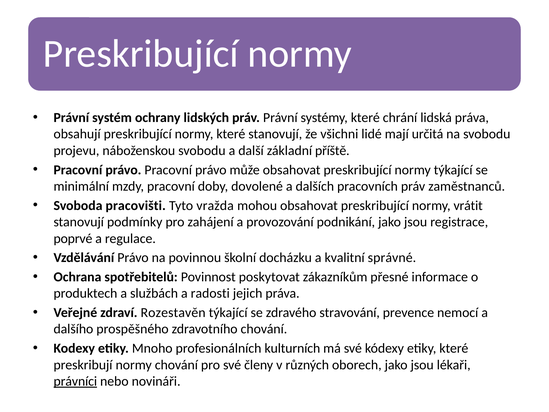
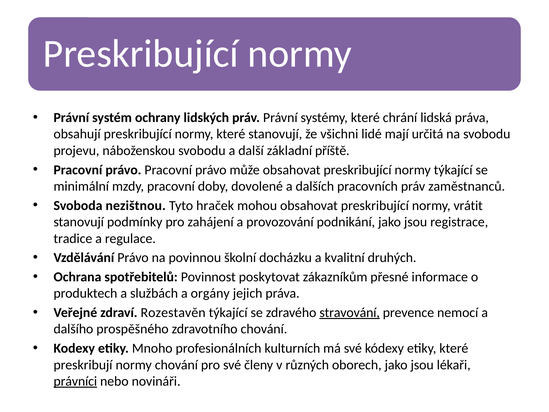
pracovišti: pracovišti -> nezištnou
vražda: vražda -> hraček
poprvé: poprvé -> tradice
správné: správné -> druhých
radosti: radosti -> orgány
stravování underline: none -> present
